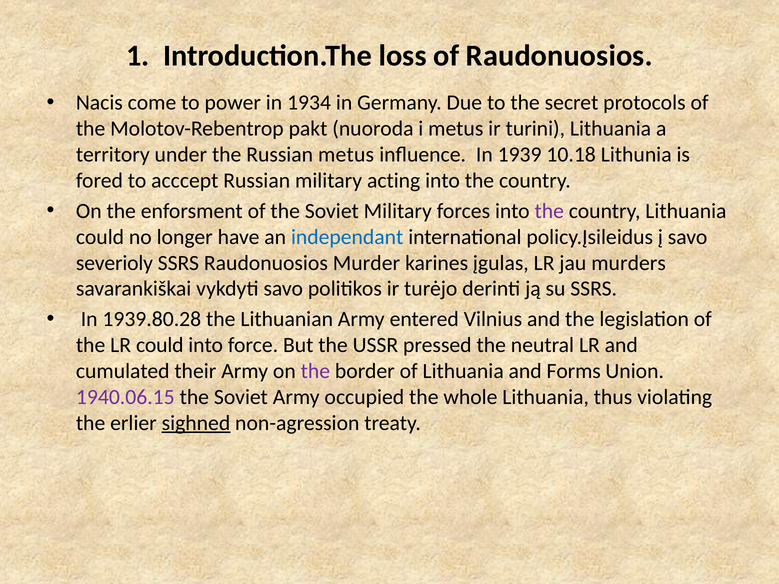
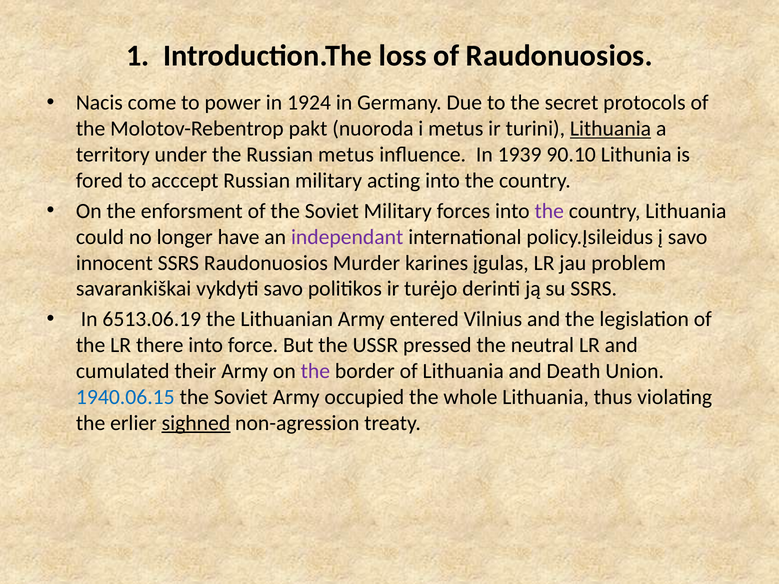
1934: 1934 -> 1924
Lithuania at (611, 129) underline: none -> present
10.18: 10.18 -> 90.10
independant colour: blue -> purple
severioly: severioly -> innocent
murders: murders -> problem
1939.80.28: 1939.80.28 -> 6513.06.19
LR could: could -> there
Forms: Forms -> Death
1940.06.15 colour: purple -> blue
